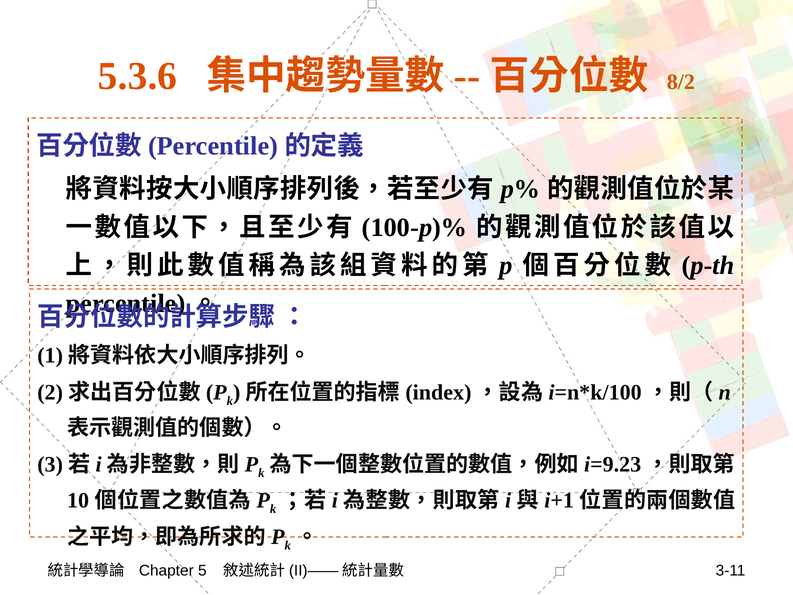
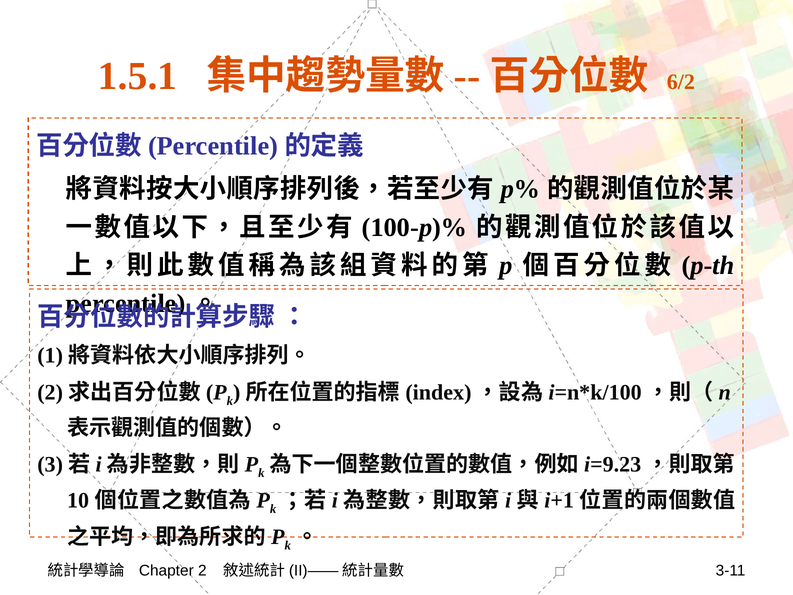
5.3.6: 5.3.6 -> 1.5.1
8/2: 8/2 -> 6/2
5: 5 -> 2
